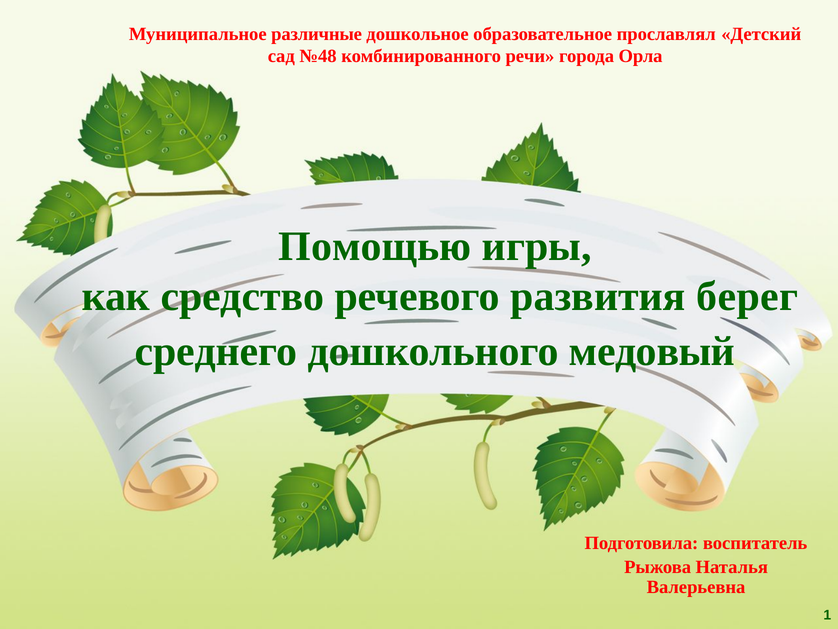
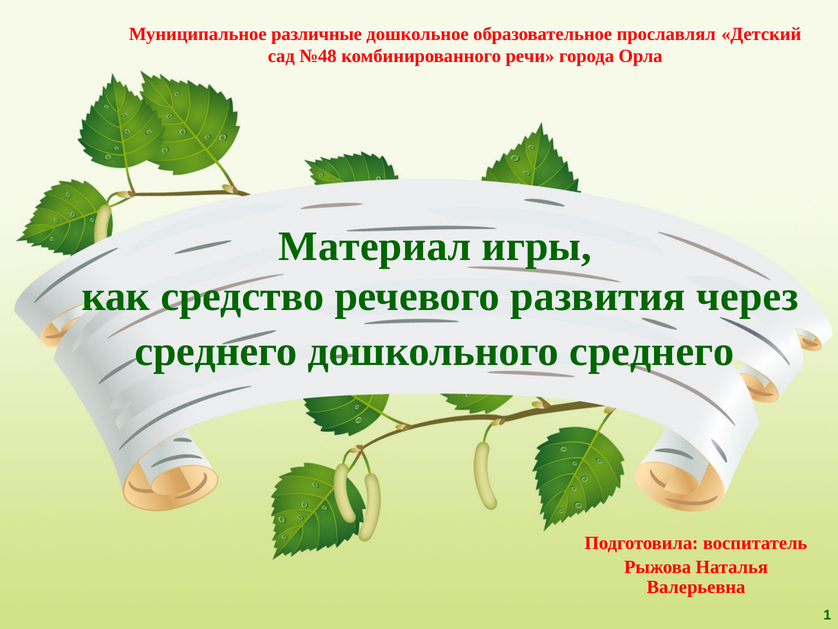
Помощью: Помощью -> Материал
берег: берег -> через
дошкольного медовый: медовый -> среднего
